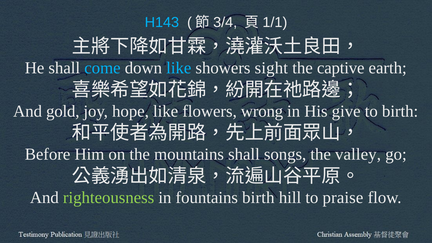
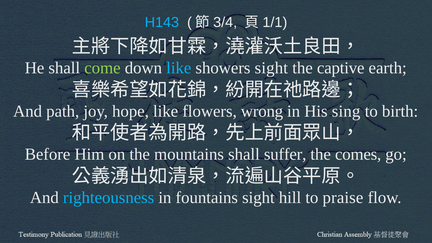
come colour: light blue -> light green
gold: gold -> path
give: give -> sing
songs: songs -> suffer
valley: valley -> comes
righteousness colour: light green -> light blue
fountains birth: birth -> sight
